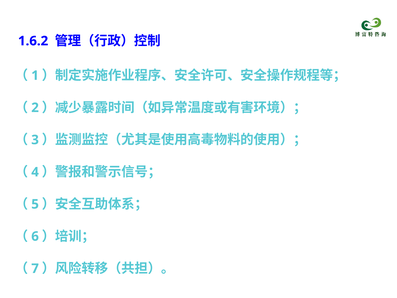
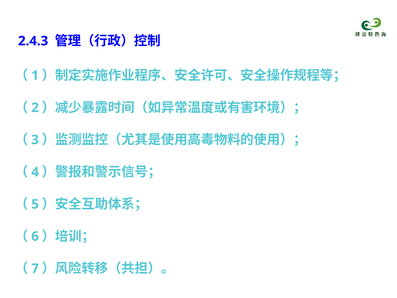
1.6.2: 1.6.2 -> 2.4.3
